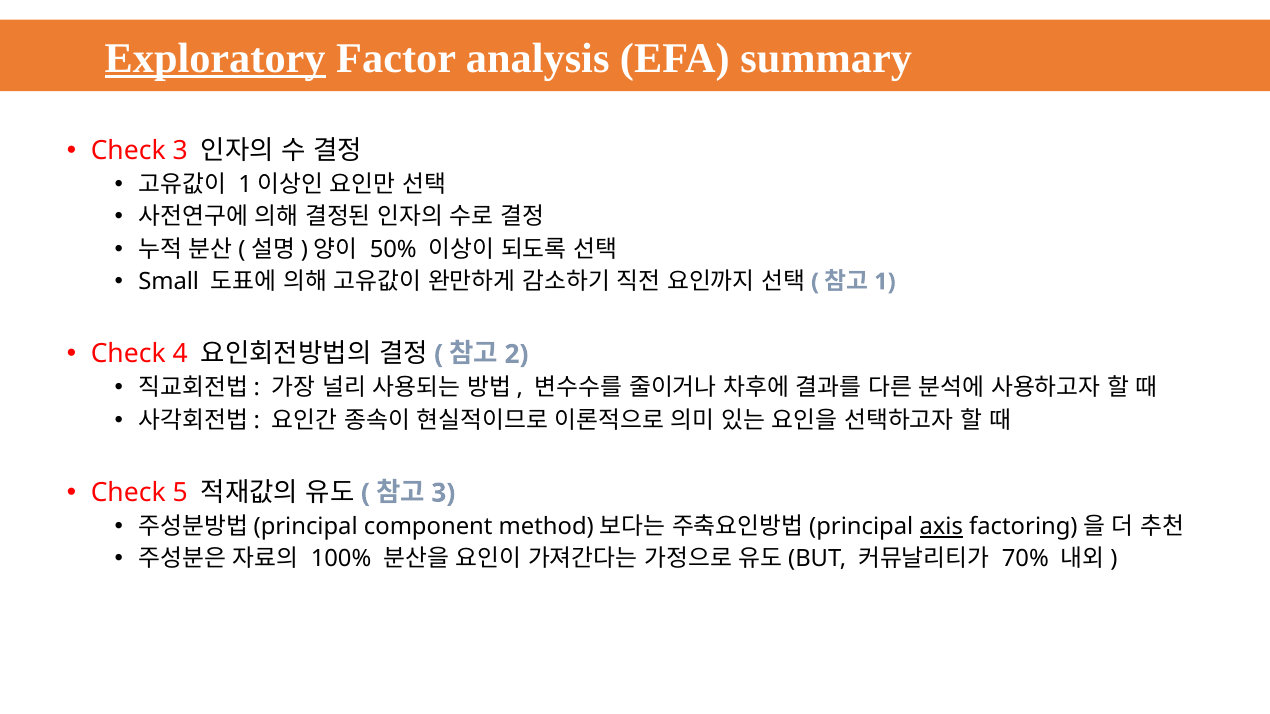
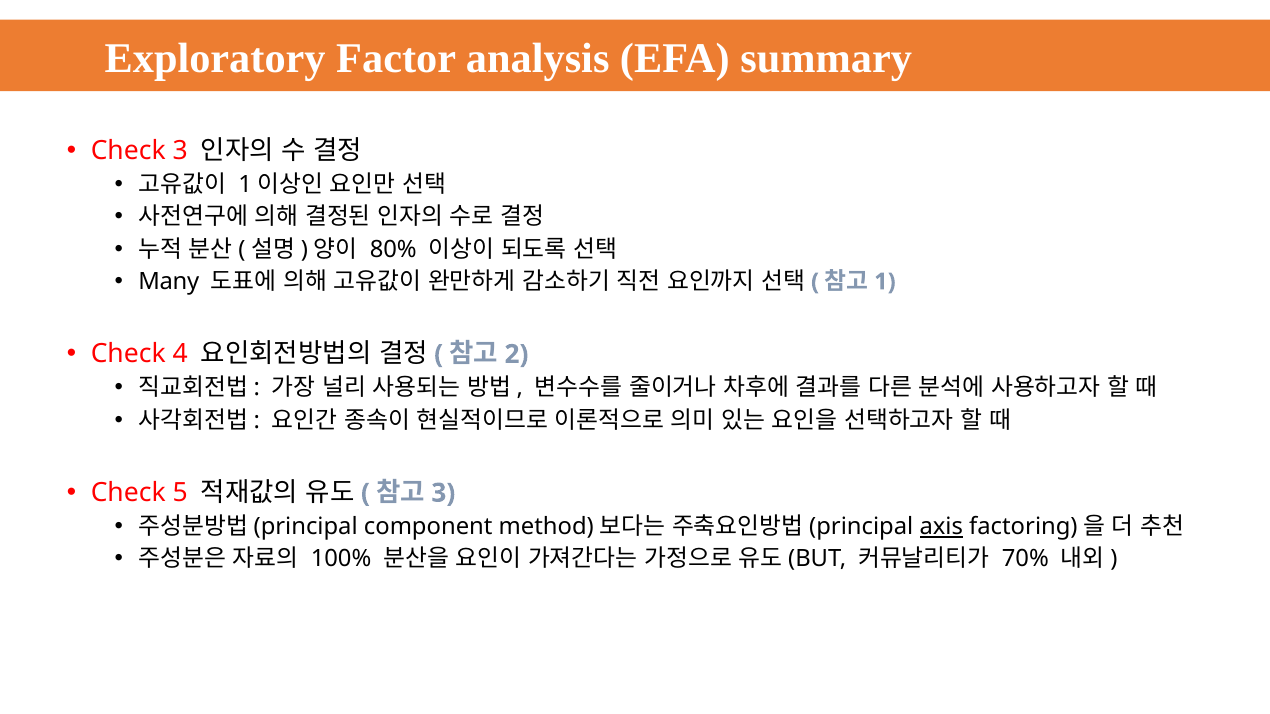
Exploratory underline: present -> none
50%: 50% -> 80%
Small: Small -> Many
